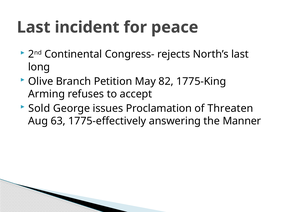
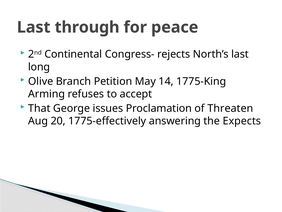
incident: incident -> through
82: 82 -> 14
Sold: Sold -> That
63: 63 -> 20
Manner: Manner -> Expects
